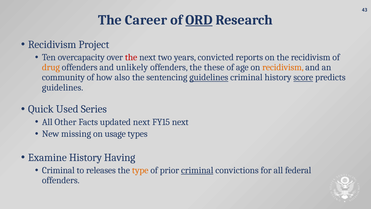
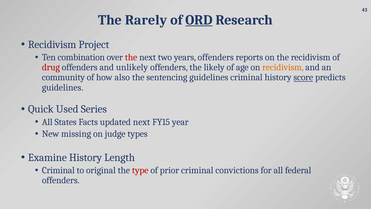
Career: Career -> Rarely
overcapacity: overcapacity -> combination
years convicted: convicted -> offenders
drug colour: orange -> red
these: these -> likely
guidelines at (209, 77) underline: present -> none
Other: Other -> States
FY15 next: next -> year
usage: usage -> judge
Having: Having -> Length
releases: releases -> original
type colour: orange -> red
criminal at (197, 170) underline: present -> none
